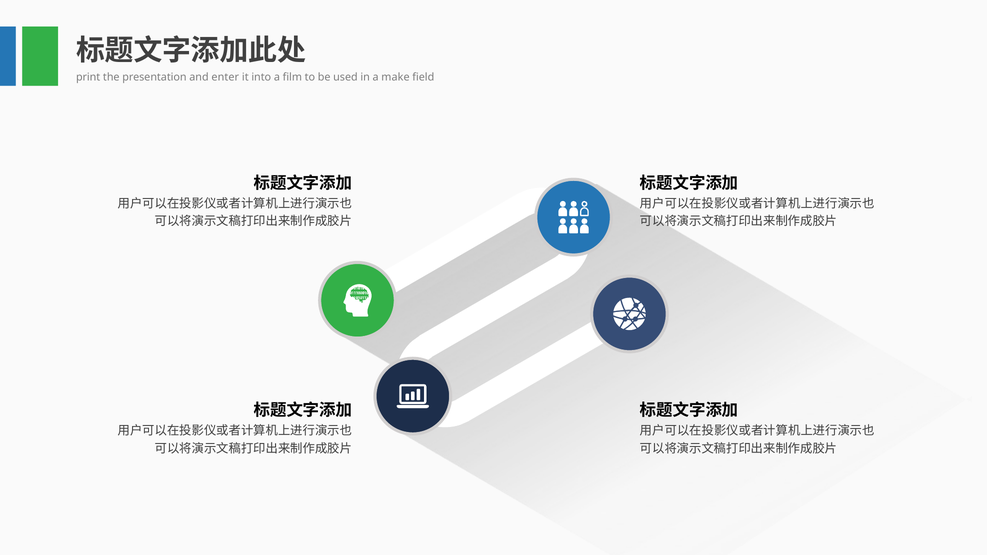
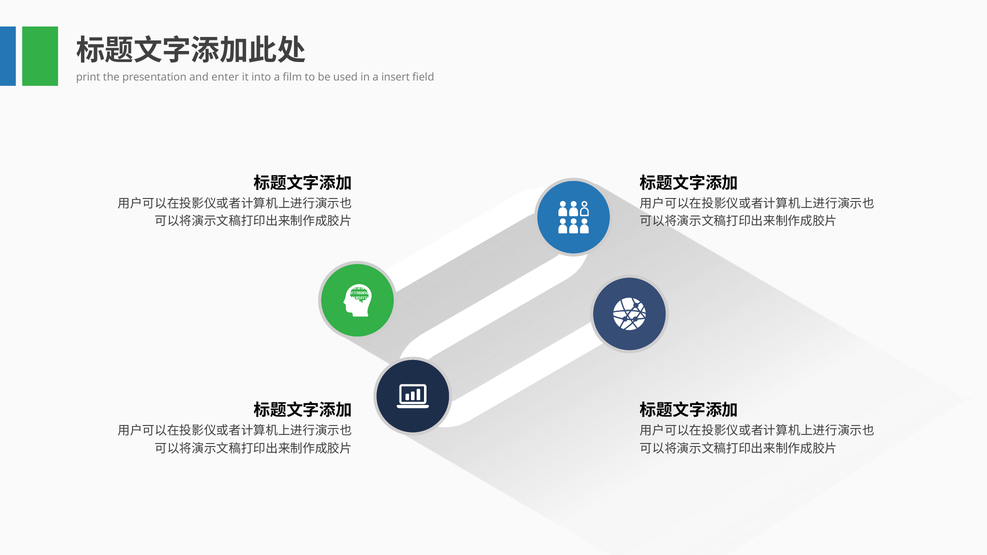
make: make -> insert
